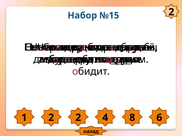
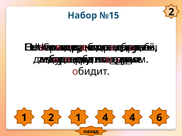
2 2: 2 -> 1
4 8: 8 -> 4
